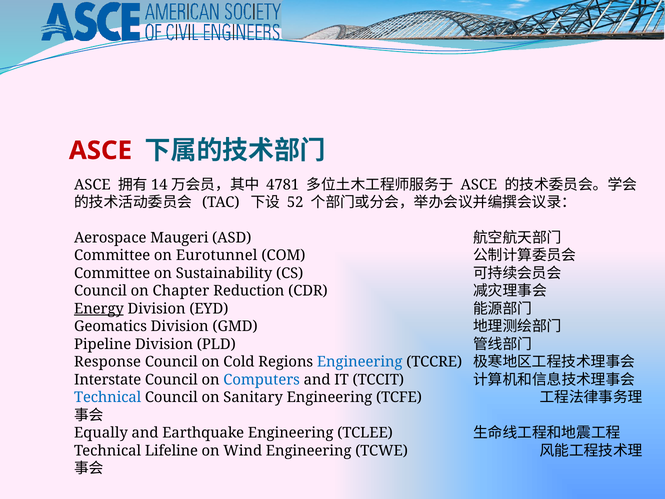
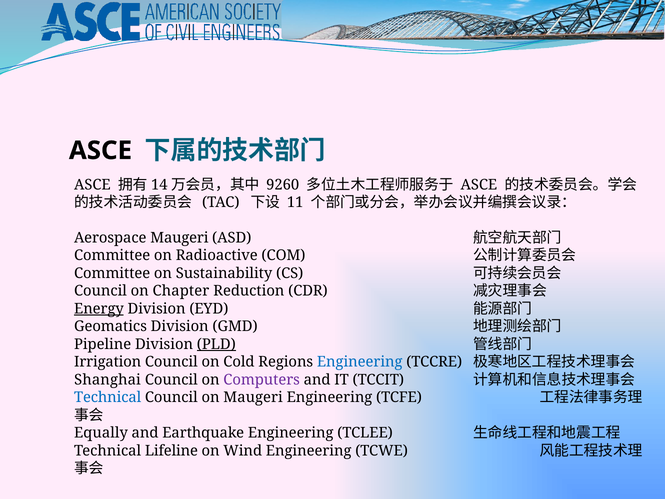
ASCE at (100, 150) colour: red -> black
4781: 4781 -> 9260
52: 52 -> 11
Eurotunnel: Eurotunnel -> Radioactive
PLD underline: none -> present
Response: Response -> Irrigation
Interstate: Interstate -> Shanghai
Computers colour: blue -> purple
on Sanitary: Sanitary -> Maugeri
